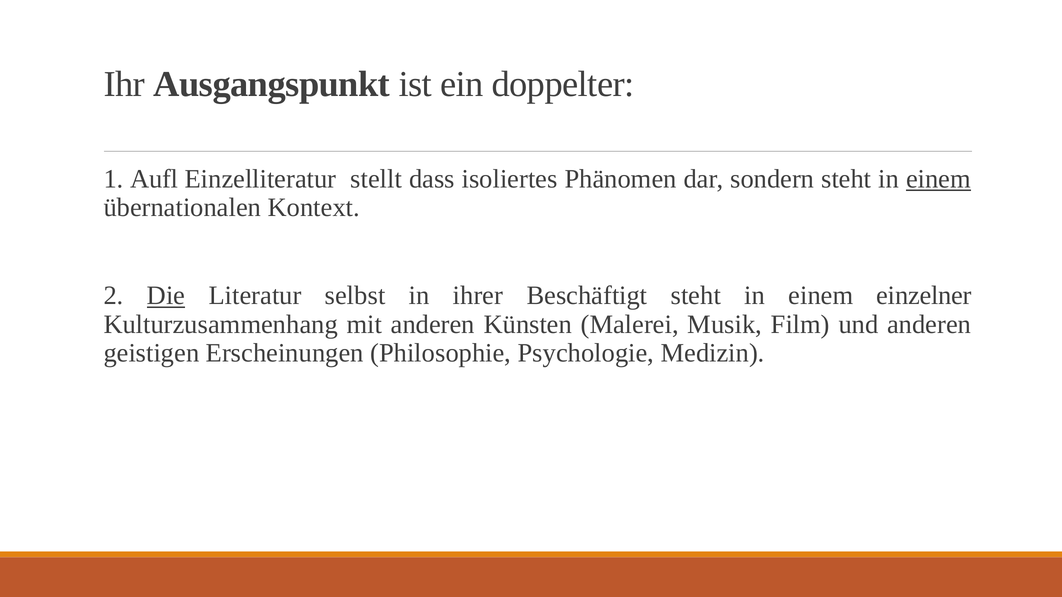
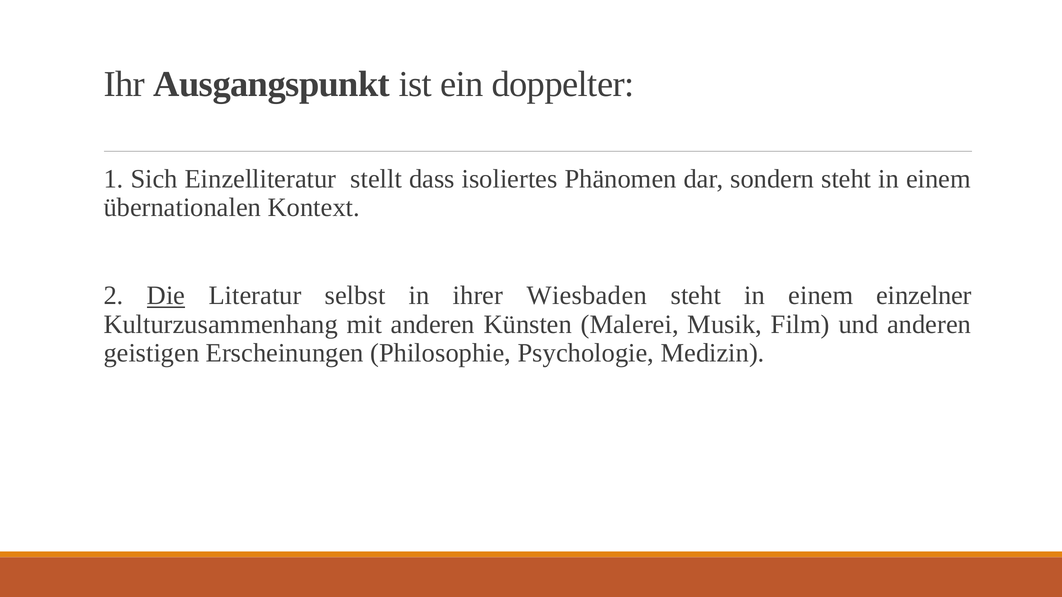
Aufl: Aufl -> Sich
einem at (938, 179) underline: present -> none
Beschäftigt: Beschäftigt -> Wiesbaden
